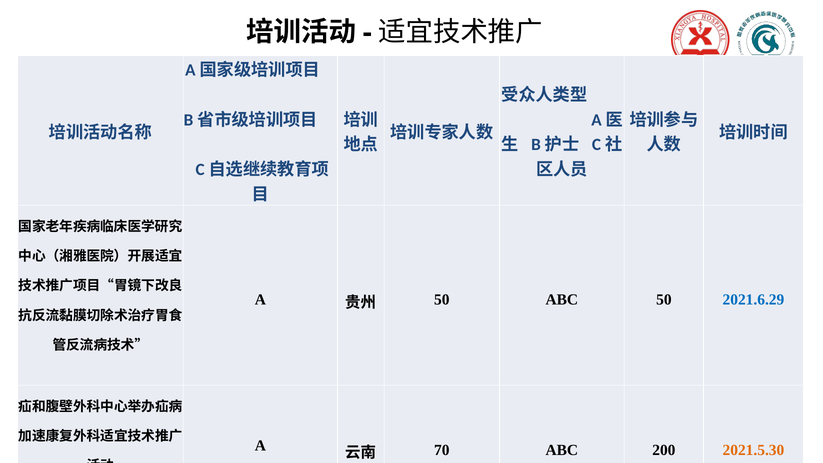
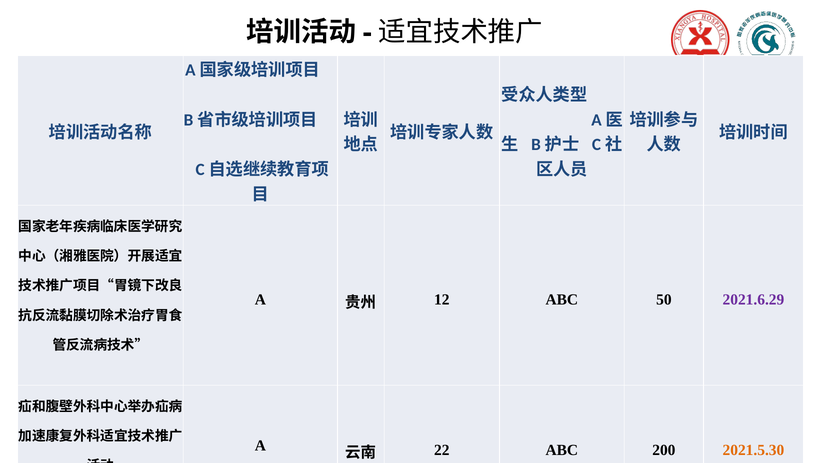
50 at (442, 300): 50 -> 12
2021.6.29 colour: blue -> purple
70: 70 -> 22
